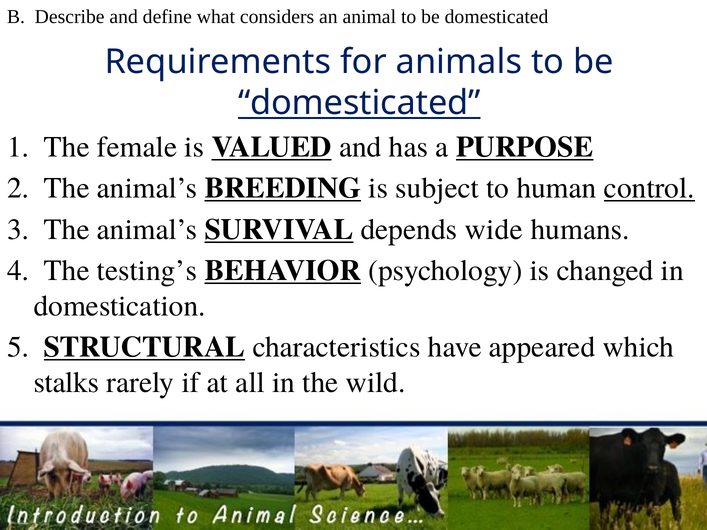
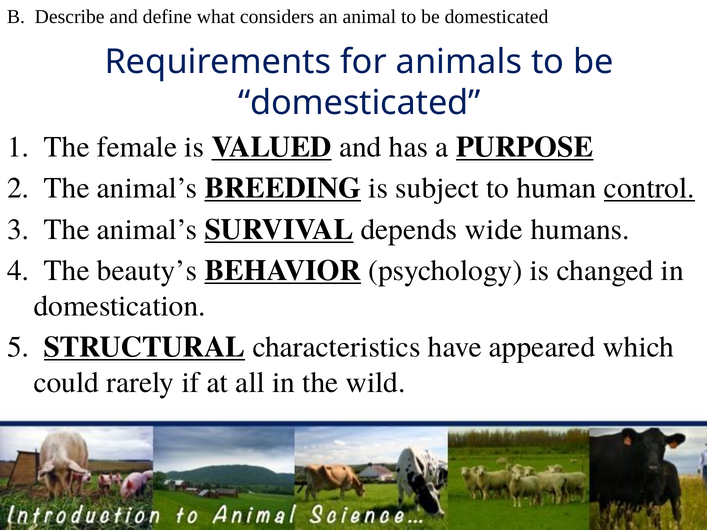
domesticated at (359, 103) underline: present -> none
testing’s: testing’s -> beauty’s
stalks: stalks -> could
